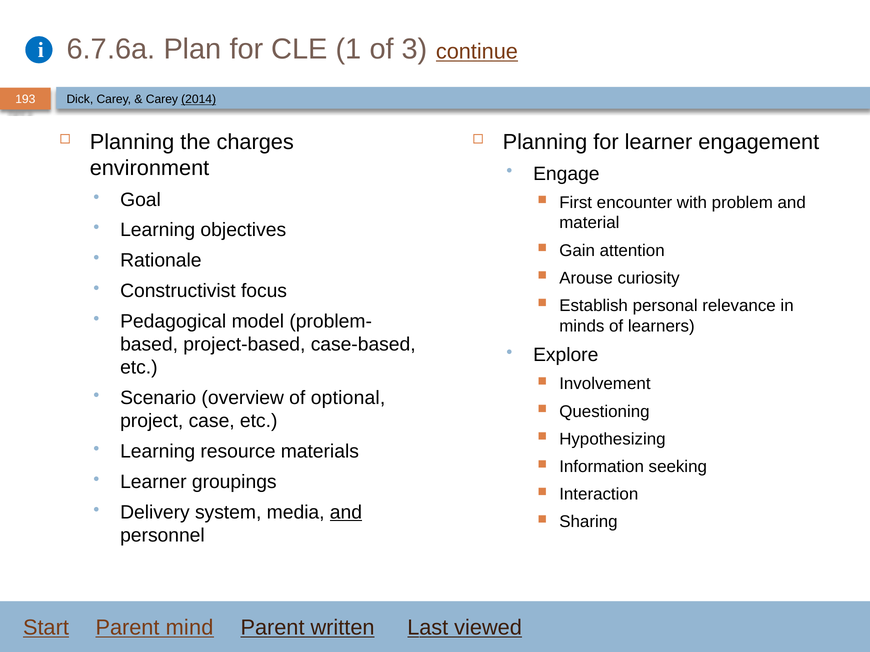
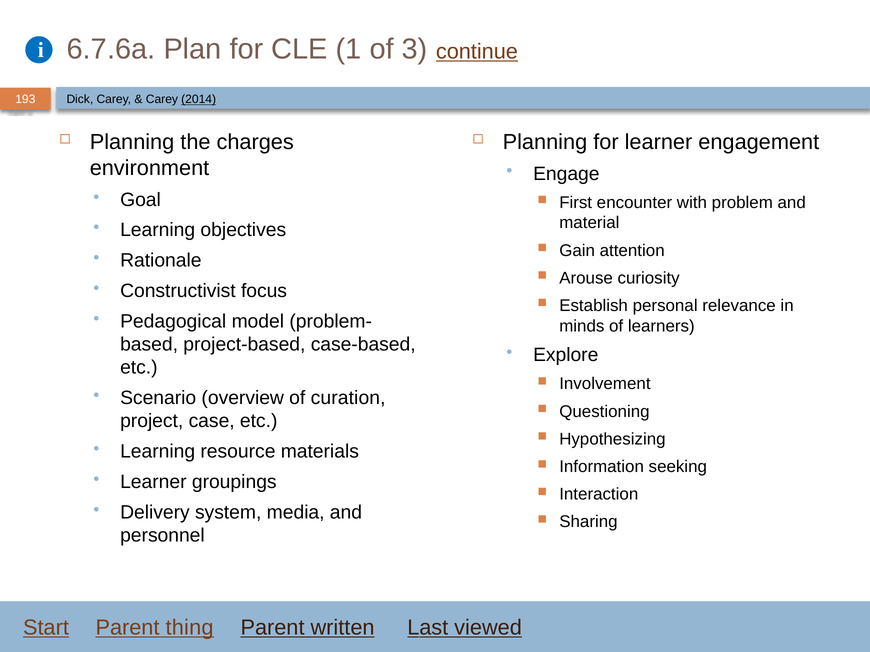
optional: optional -> curation
and at (346, 513) underline: present -> none
mind: mind -> thing
